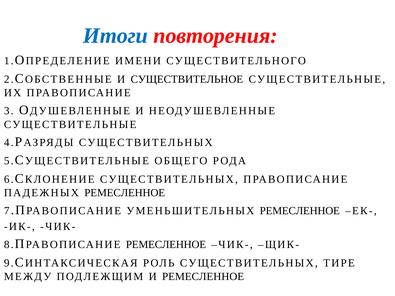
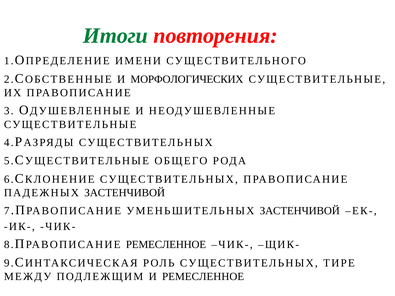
Итоги colour: blue -> green
СУЩЕСТВИТЕЛЬНОЕ: СУЩЕСТВИТЕЛЬНОЕ -> МОРФОЛОГИЧЕСКИХ
ПАДЕЖНЫХ РЕМЕСЛЕННОЕ: РЕМЕСЛЕННОЕ -> ЗАСТЕНЧИВОЙ
УМЕНЬШИТЕЛЬНЫХ РЕМЕСЛЕННОЕ: РЕМЕСЛЕННОЕ -> ЗАСТЕНЧИВОЙ
